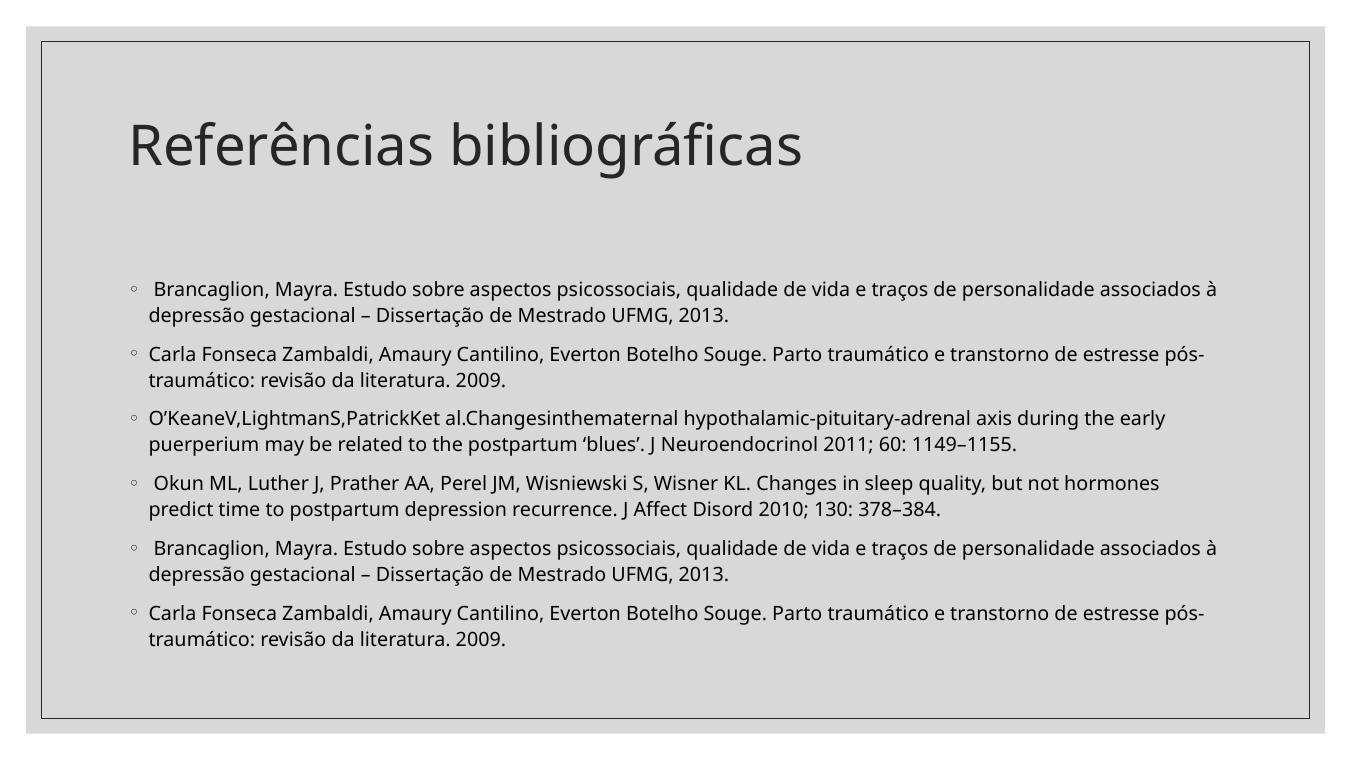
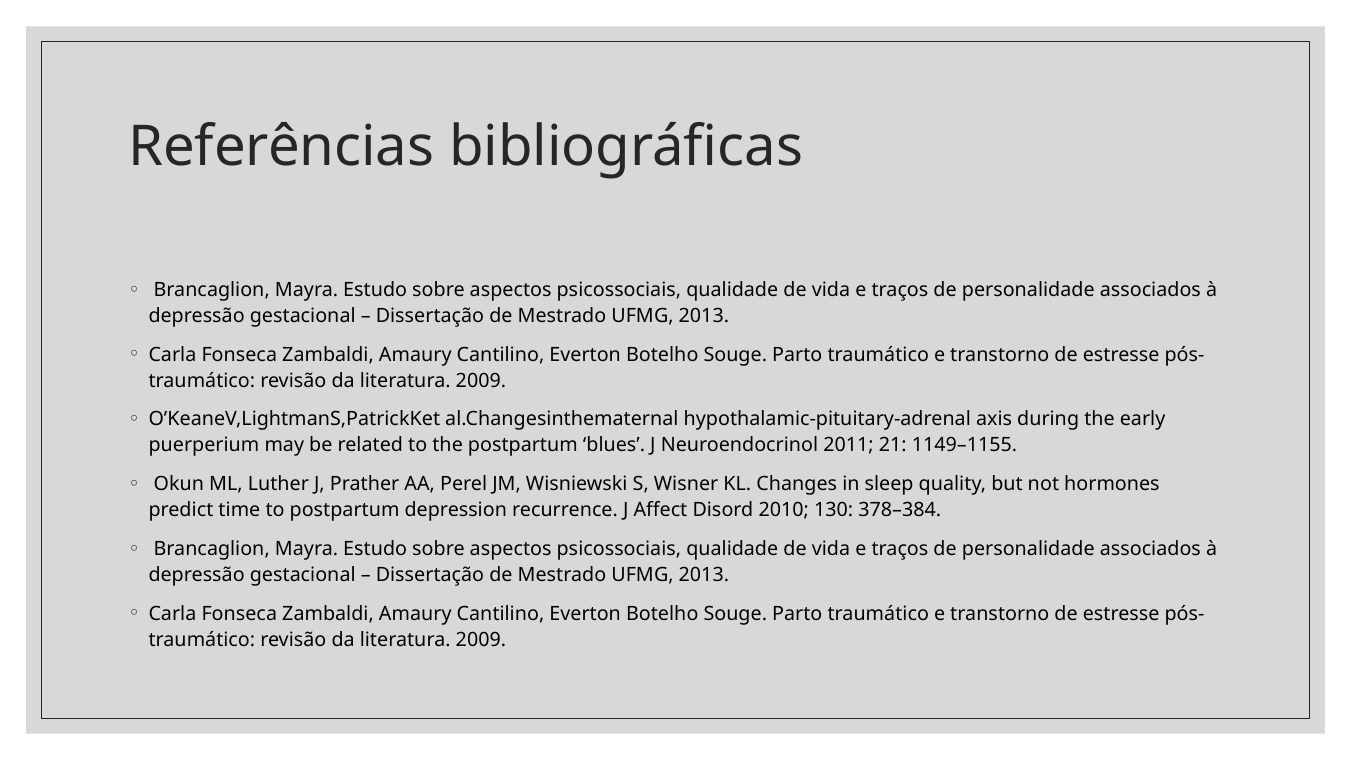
60: 60 -> 21
